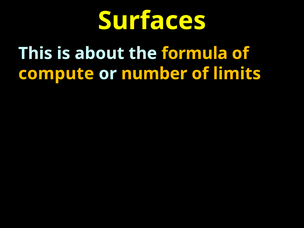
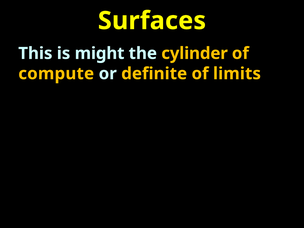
about: about -> might
formula: formula -> cylinder
number: number -> definite
